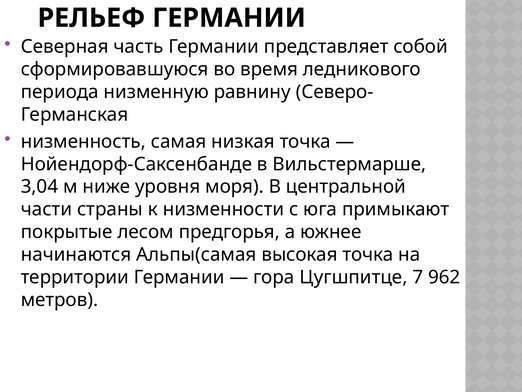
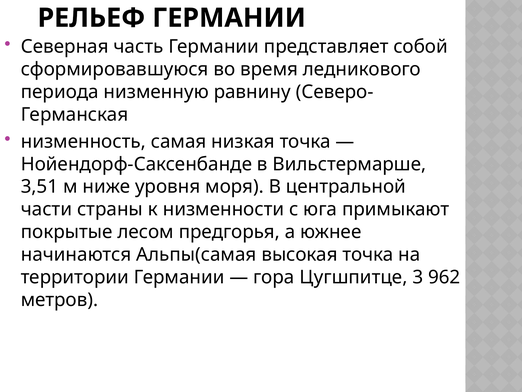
3,04: 3,04 -> 3,51
7: 7 -> 3
